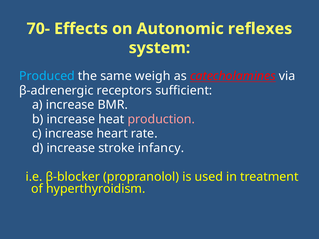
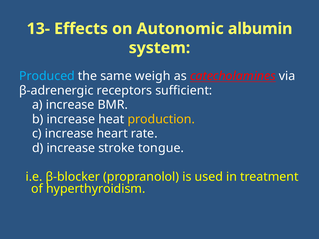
70-: 70- -> 13-
reflexes: reflexes -> albumin
production colour: pink -> yellow
infancy: infancy -> tongue
